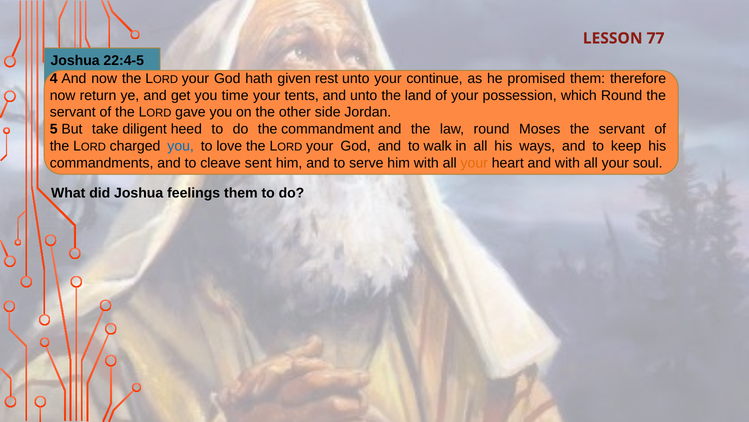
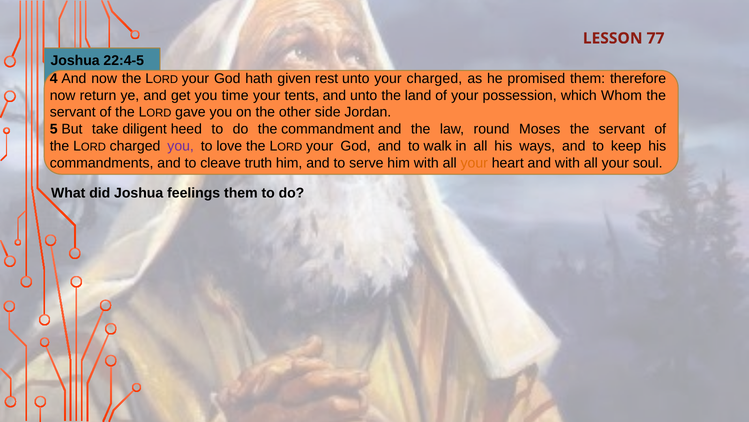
your continue: continue -> charged
which Round: Round -> Whom
you at (181, 146) colour: blue -> purple
sent: sent -> truth
